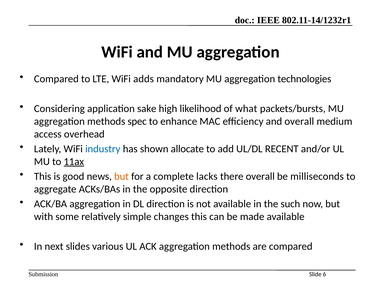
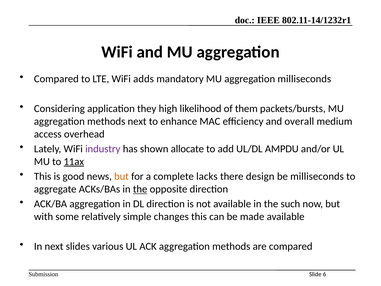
aggregation technologies: technologies -> milliseconds
sake: sake -> they
what: what -> them
methods spec: spec -> next
industry colour: blue -> purple
RECENT: RECENT -> AMPDU
there overall: overall -> design
the at (140, 189) underline: none -> present
